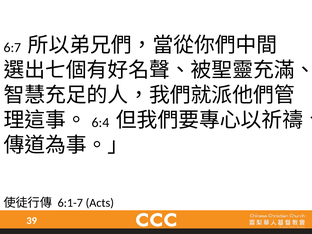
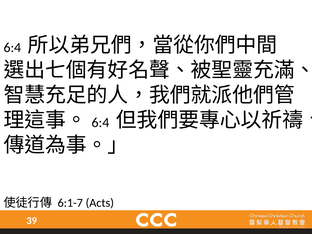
6:7 at (12, 48): 6:7 -> 6:4
